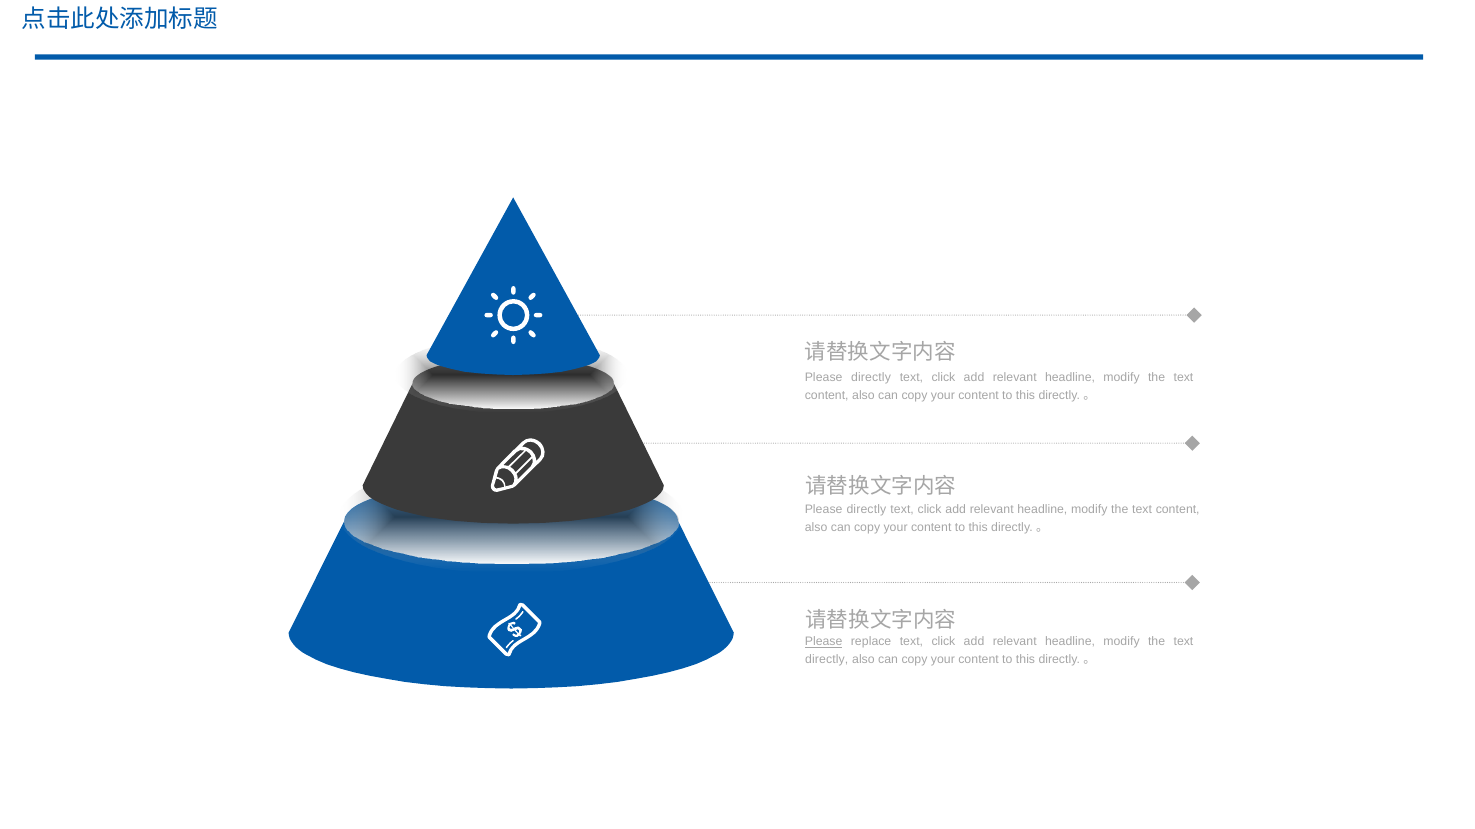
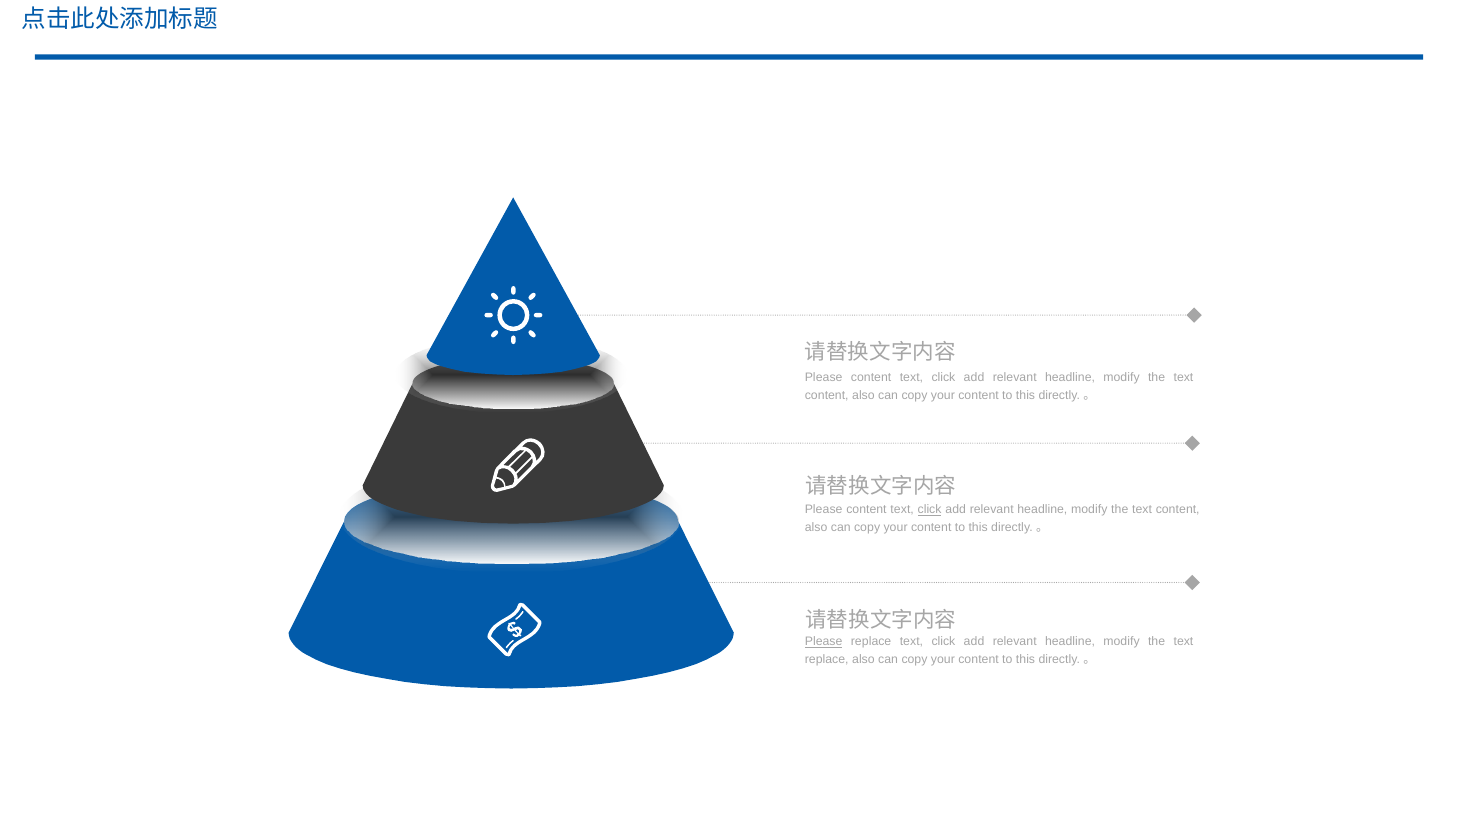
directly at (871, 378): directly -> content
directly at (866, 510): directly -> content
click at (930, 510) underline: none -> present
directly at (827, 660): directly -> replace
